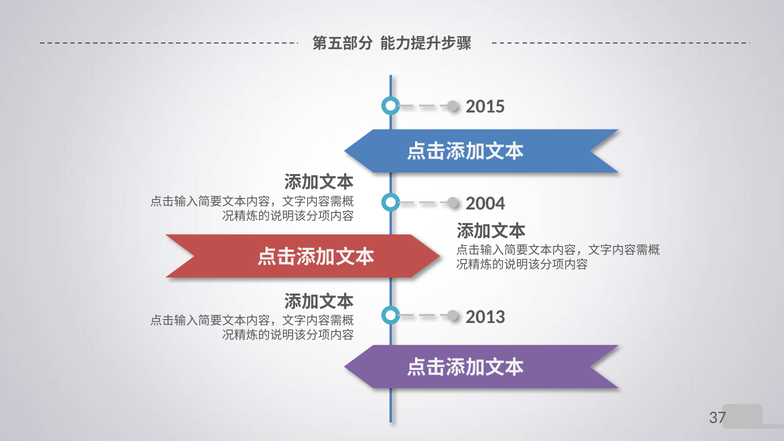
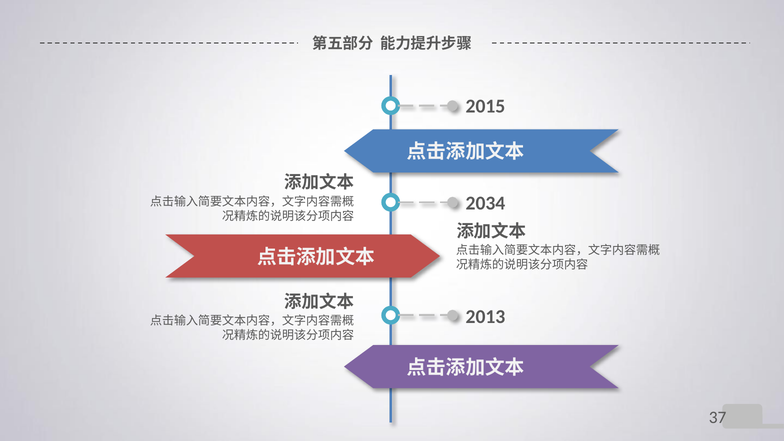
2004: 2004 -> 2034
